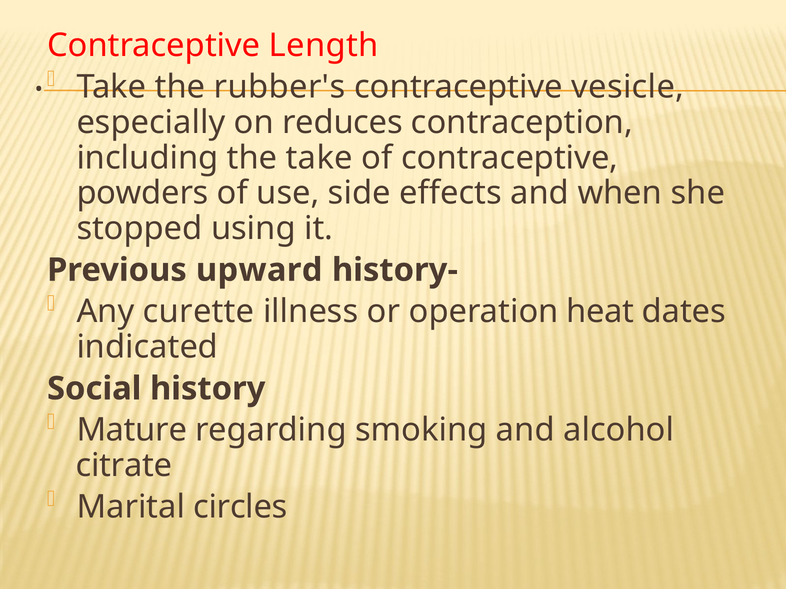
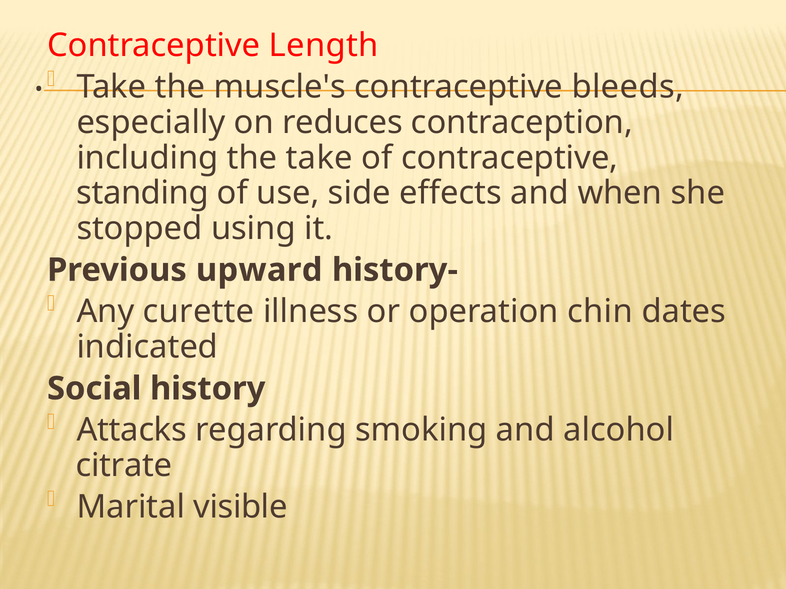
rubber's: rubber's -> muscle's
vesicle: vesicle -> bleeds
powders: powders -> standing
heat: heat -> chin
Mature: Mature -> Attacks
circles: circles -> visible
